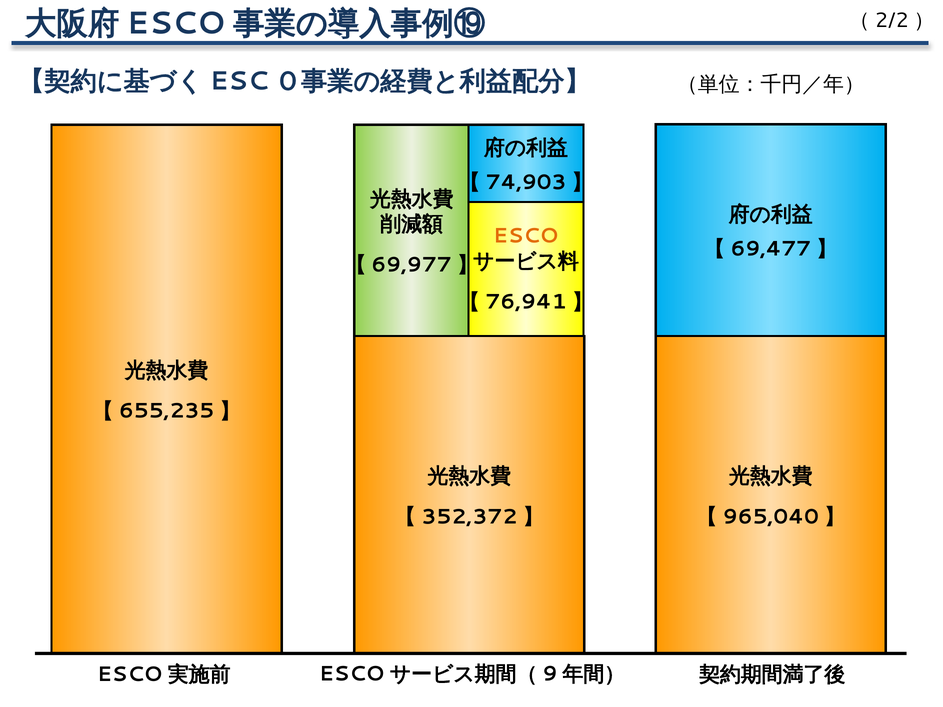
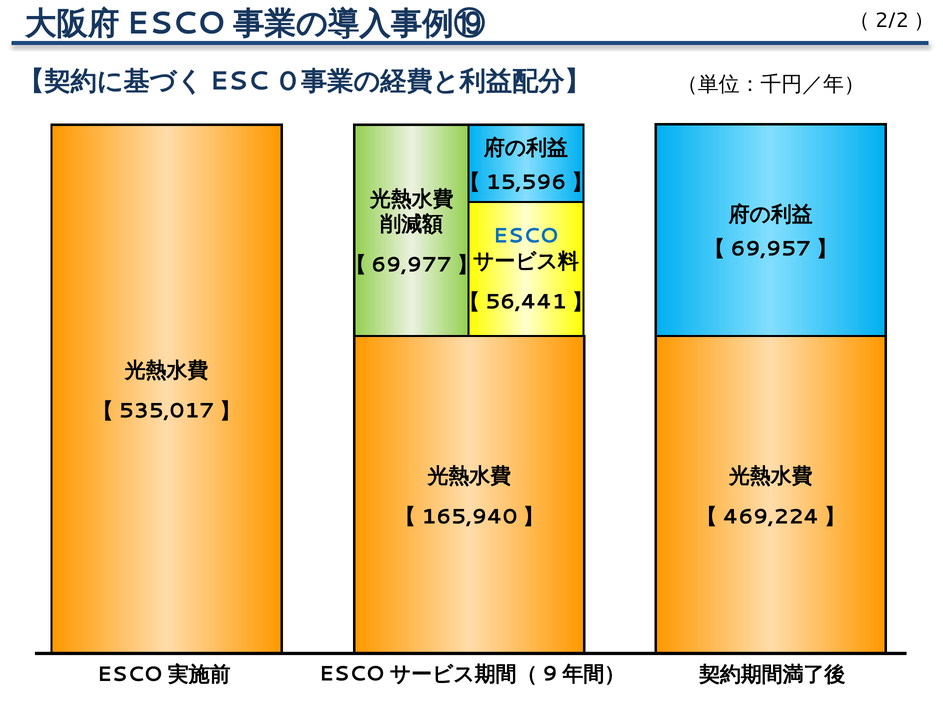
74,903: 74,903 -> 15,596
ESCO colour: orange -> blue
69,477: 69,477 -> 69,957
76,941: 76,941 -> 56,441
655,235: 655,235 -> 535,017
352,372: 352,372 -> 165,940
965,040: 965,040 -> 469,224
